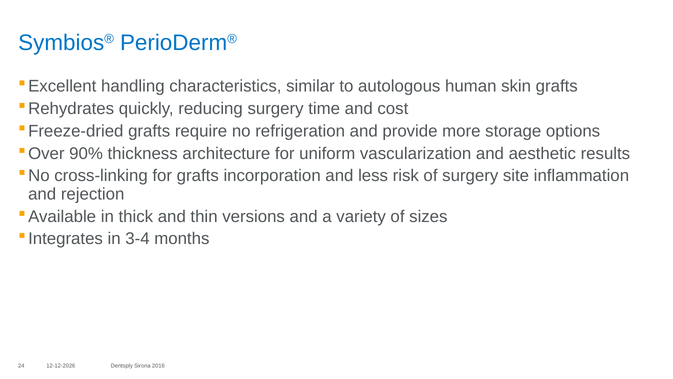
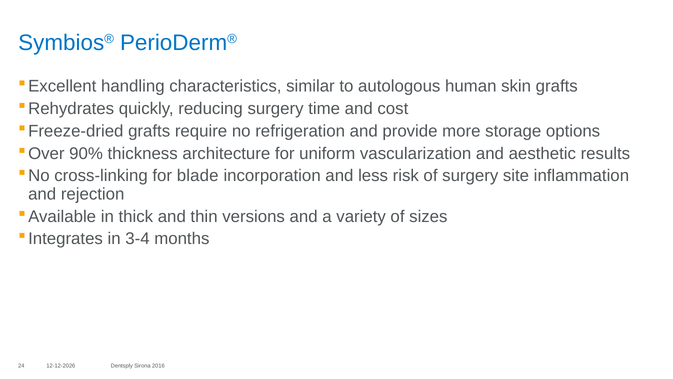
for grafts: grafts -> blade
